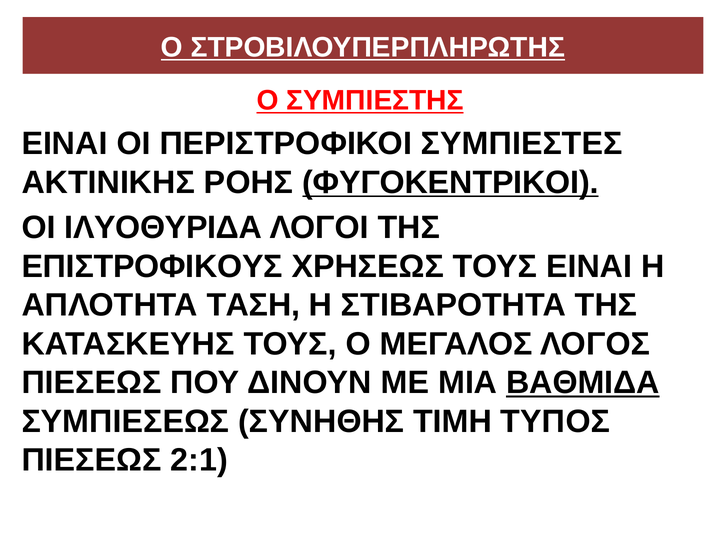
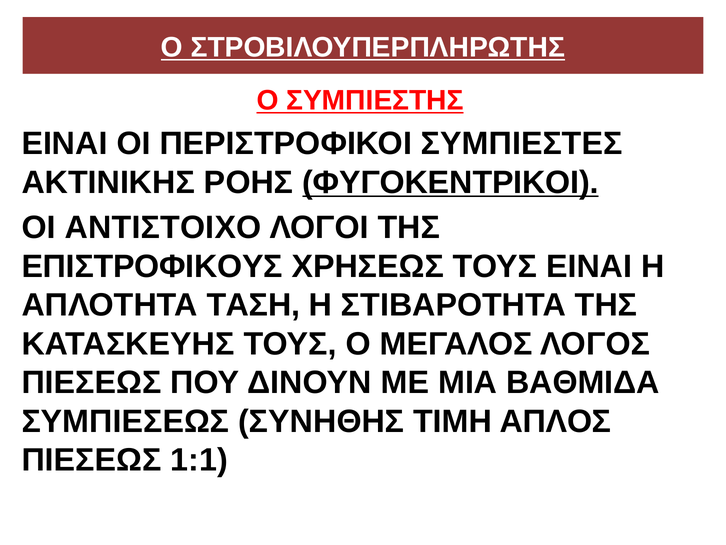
ΙΛΥΟΘΥΡΙΔΑ: ΙΛΥΟΘΥΡΙΔΑ -> ΑΝΤΙΣΤΟΙΧΟ
ΒΑΘΜΙΔΑ underline: present -> none
ΤΥΠΟΣ: ΤΥΠΟΣ -> ΑΠΛΟΣ
2:1: 2:1 -> 1:1
